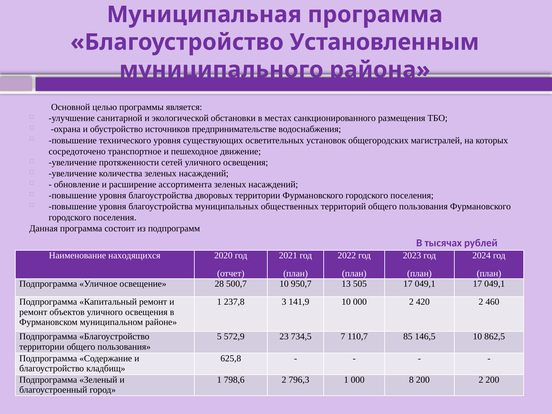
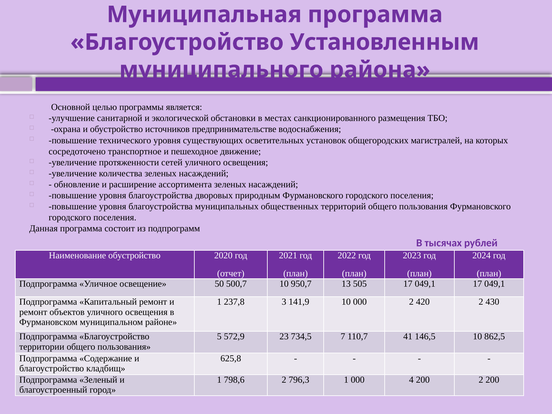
дворовых территории: территории -> природным
Наименование находящихся: находящихся -> обустройство
28: 28 -> 50
460: 460 -> 430
85: 85 -> 41
8: 8 -> 4
